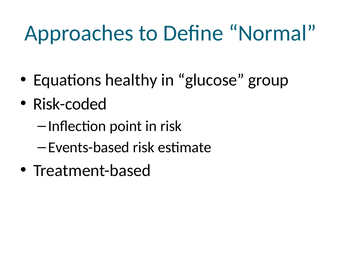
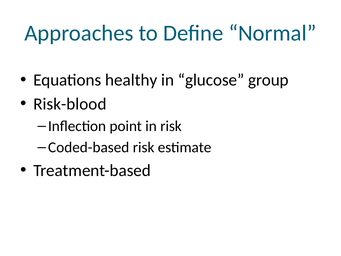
Risk-coded: Risk-coded -> Risk-blood
Events-based: Events-based -> Coded-based
